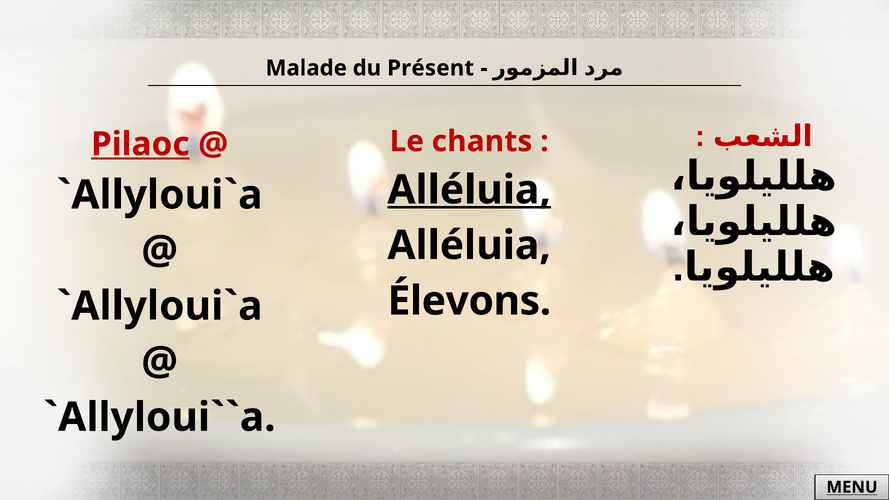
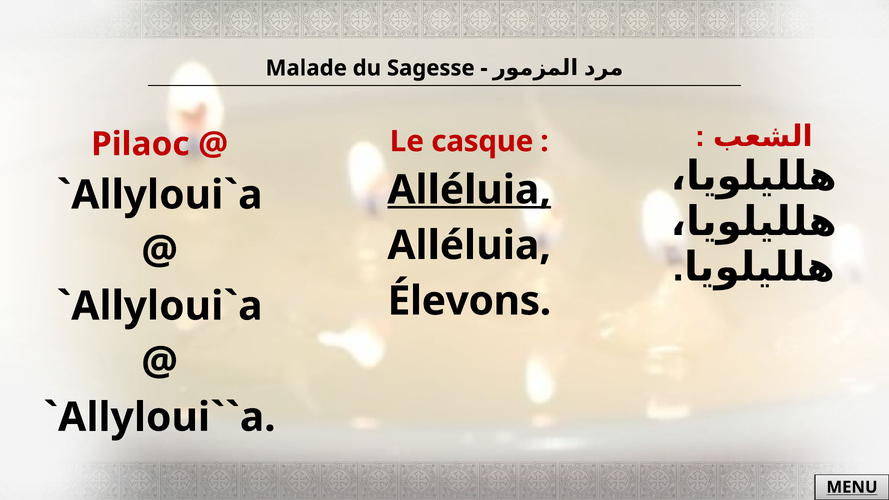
Présent: Présent -> Sagesse
chants: chants -> casque
Pilaoc underline: present -> none
